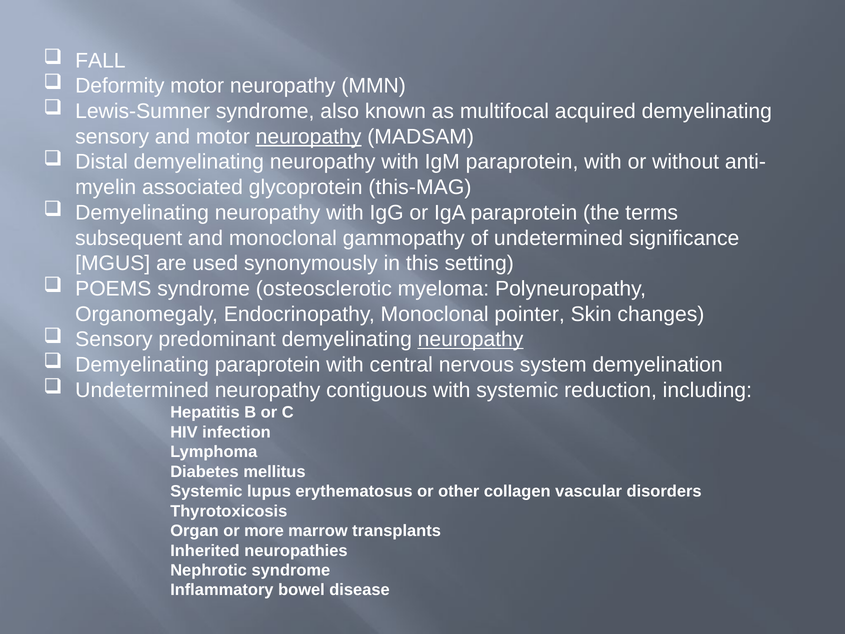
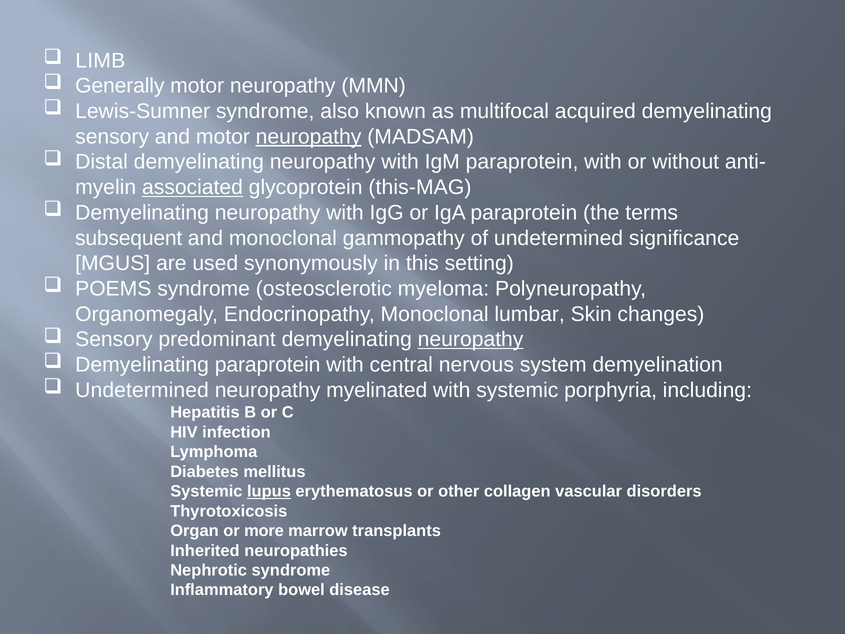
FALL: FALL -> LIMB
Deformity: Deformity -> Generally
associated underline: none -> present
pointer: pointer -> lumbar
contiguous: contiguous -> myelinated
reduction: reduction -> porphyria
lupus underline: none -> present
